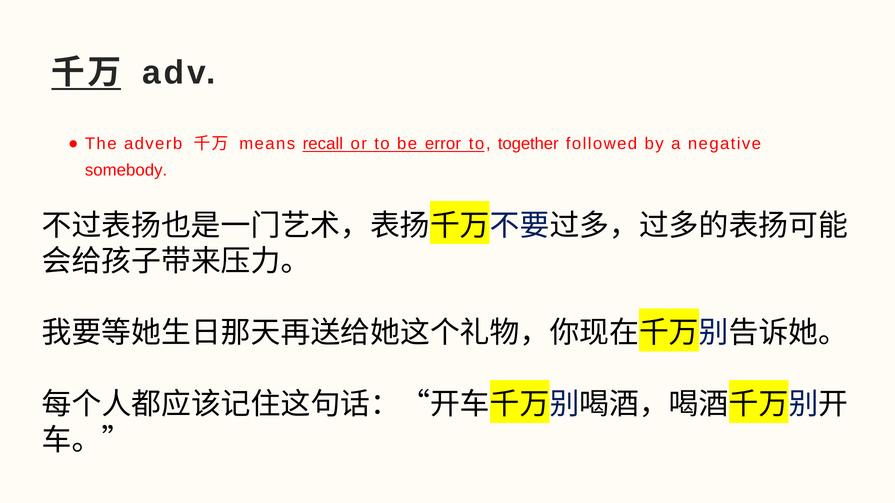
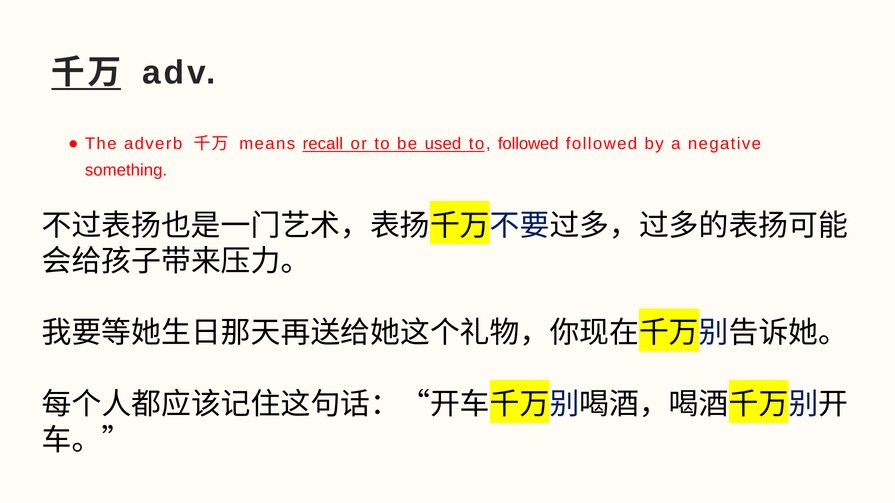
error: error -> used
to together: together -> followed
somebody: somebody -> something
